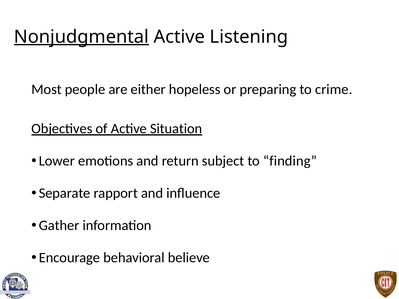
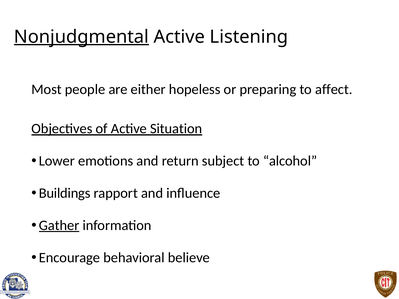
crime: crime -> affect
finding: finding -> alcohol
Separate: Separate -> Buildings
Gather underline: none -> present
